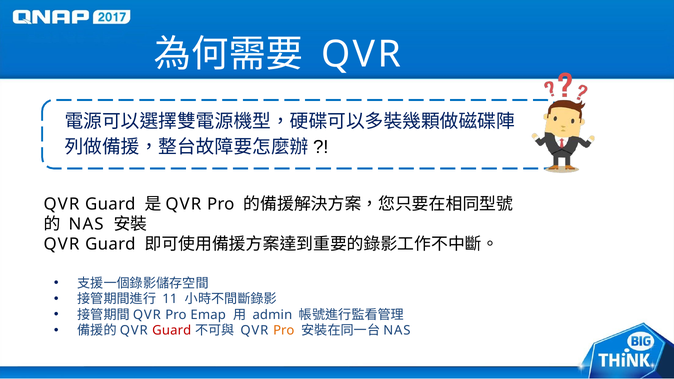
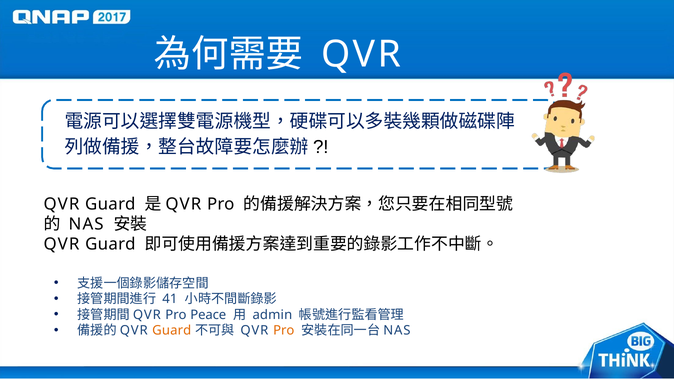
11: 11 -> 41
Emap: Emap -> Peace
Guard at (172, 331) colour: red -> orange
